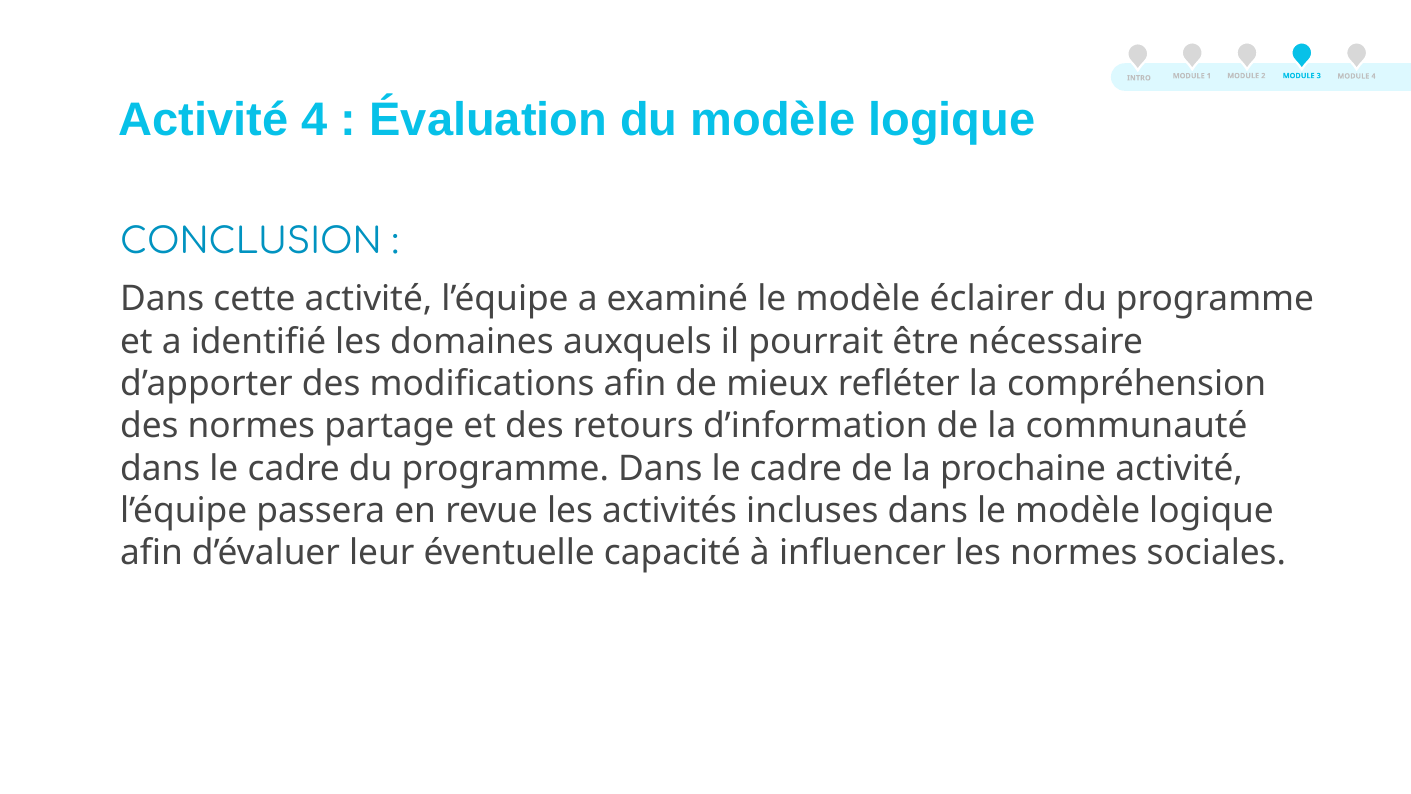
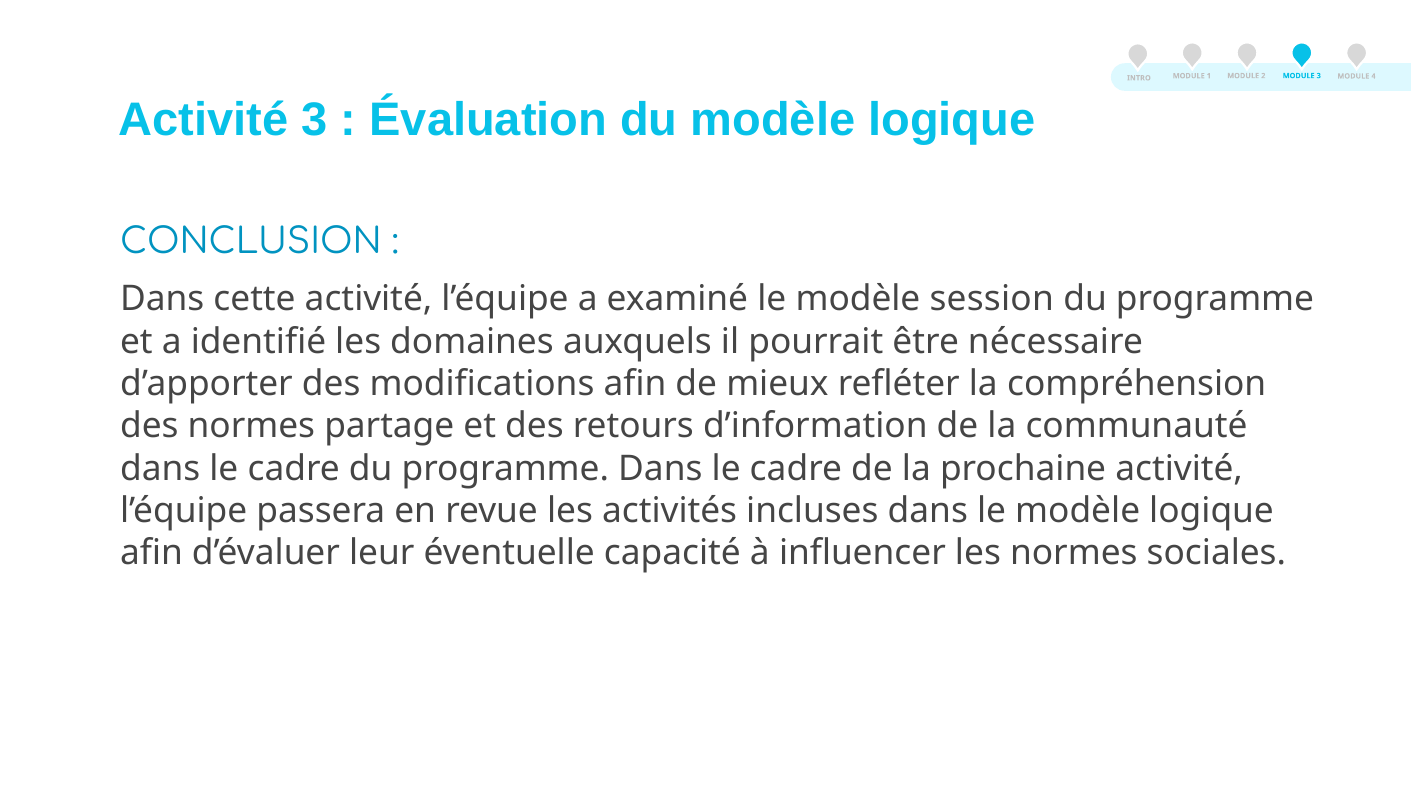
Activité 4: 4 -> 3
éclairer: éclairer -> session
